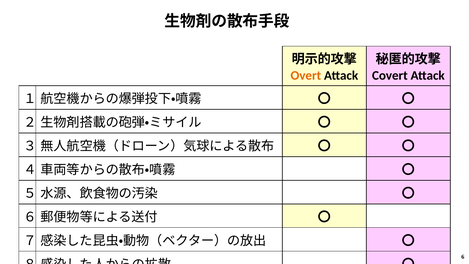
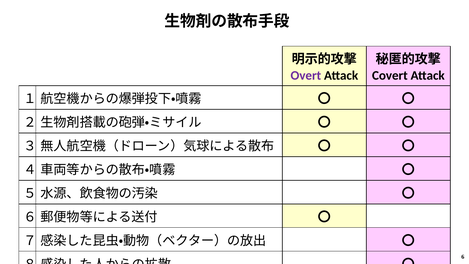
Overt colour: orange -> purple
